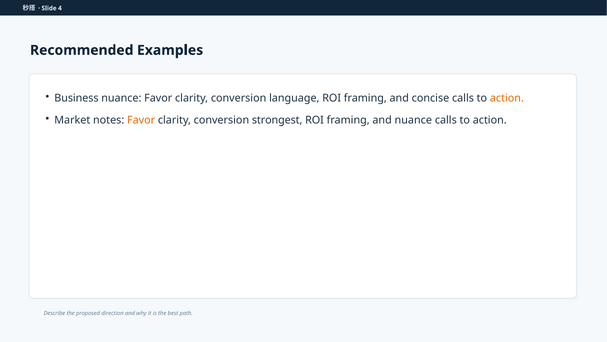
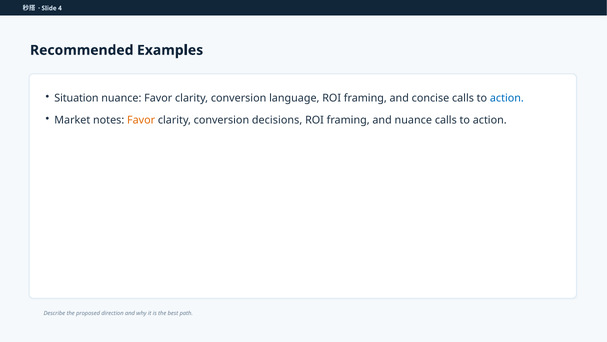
Business: Business -> Situation
action at (507, 98) colour: orange -> blue
strongest: strongest -> decisions
